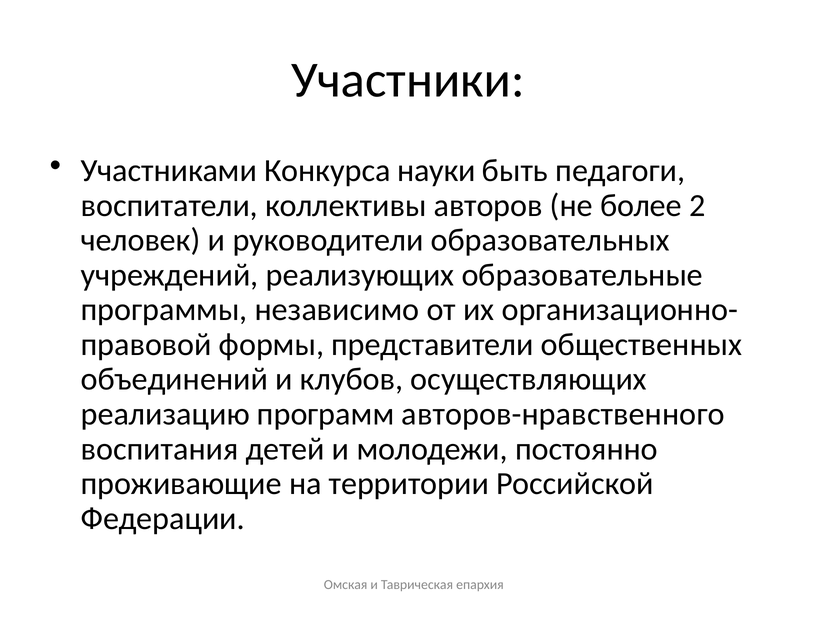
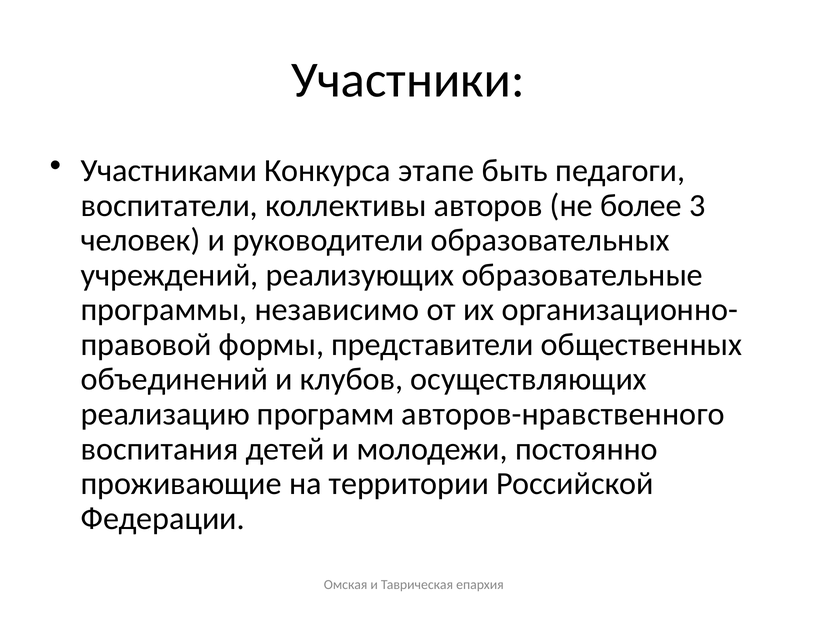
науки: науки -> этапе
2: 2 -> 3
